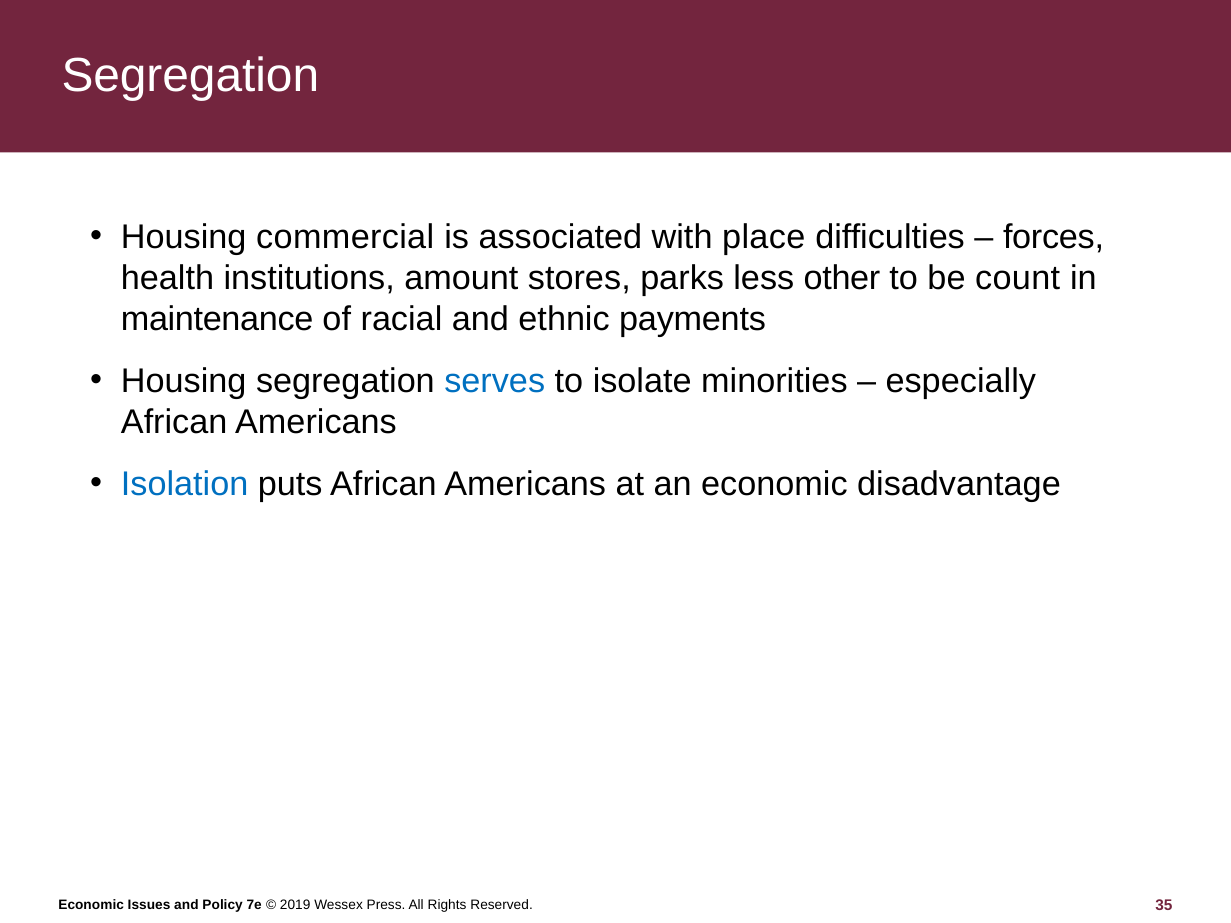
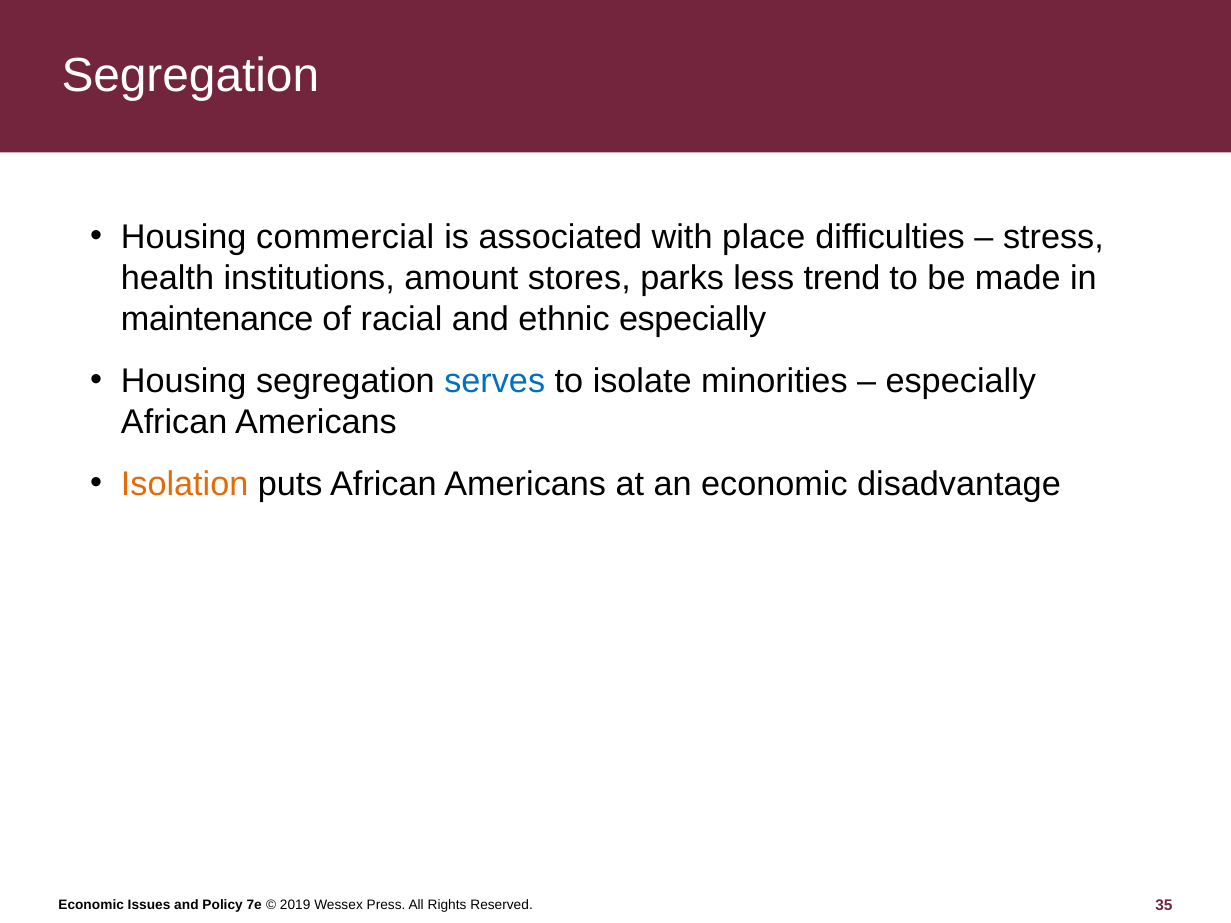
forces: forces -> stress
other: other -> trend
count: count -> made
ethnic payments: payments -> especially
Isolation colour: blue -> orange
